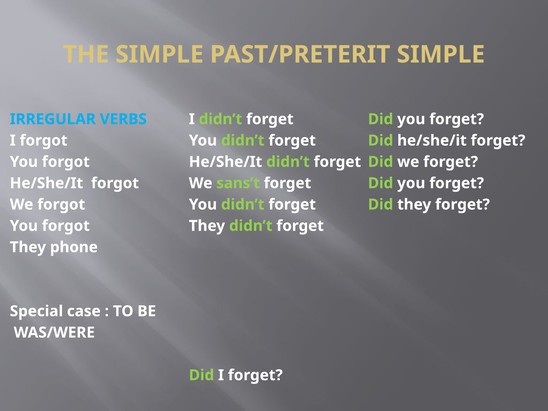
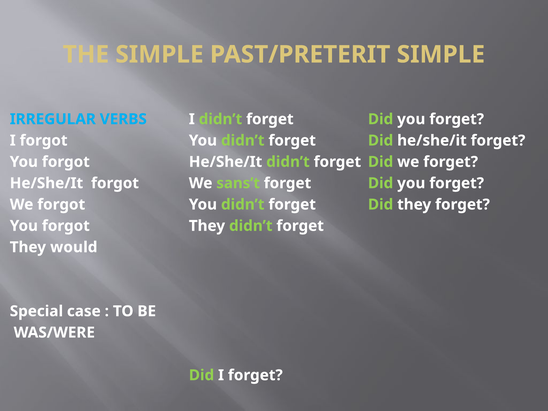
phone: phone -> would
